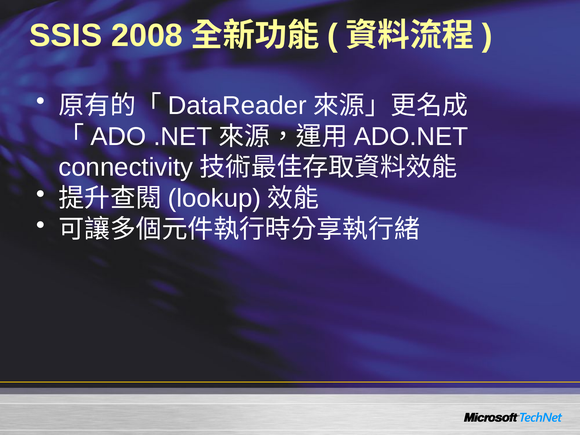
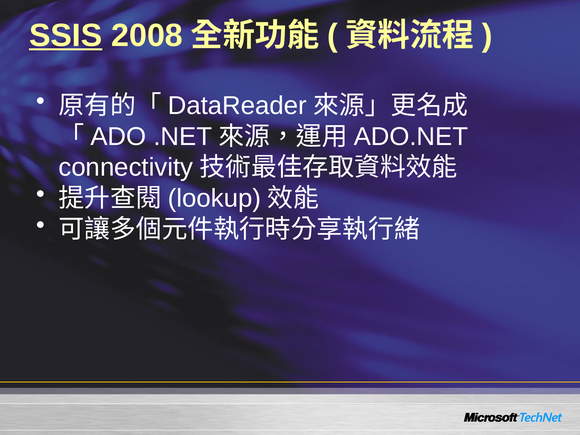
SSIS underline: none -> present
